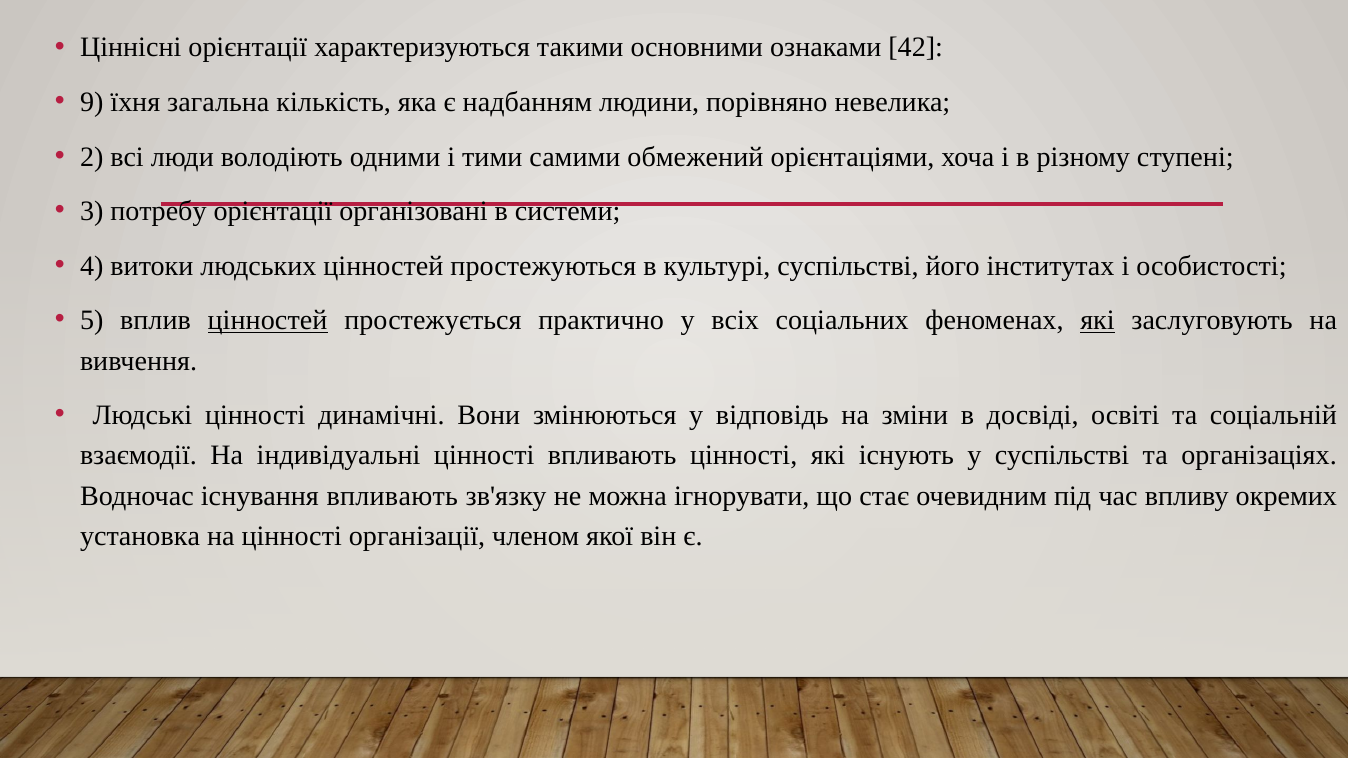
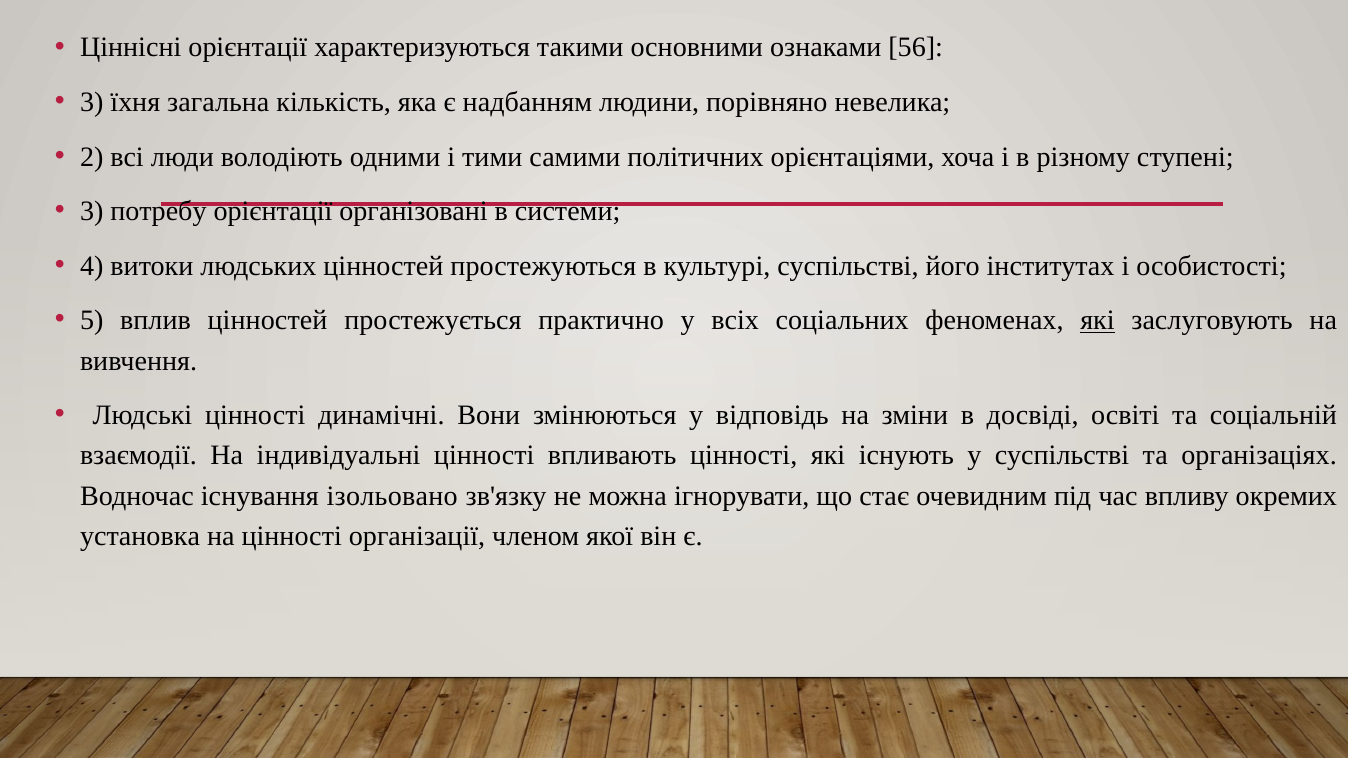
42: 42 -> 56
9 at (92, 102): 9 -> 3
обмежений: обмежений -> політичних
цінностей at (268, 320) underline: present -> none
існування впливають: впливають -> ізольовано
